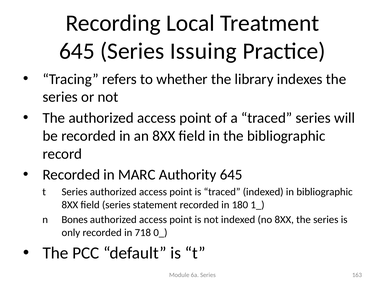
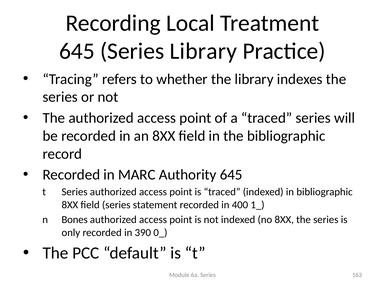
Series Issuing: Issuing -> Library
180: 180 -> 400
718: 718 -> 390
